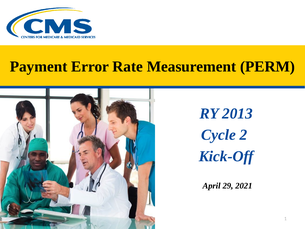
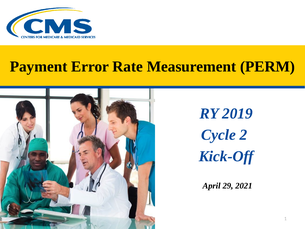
2013: 2013 -> 2019
